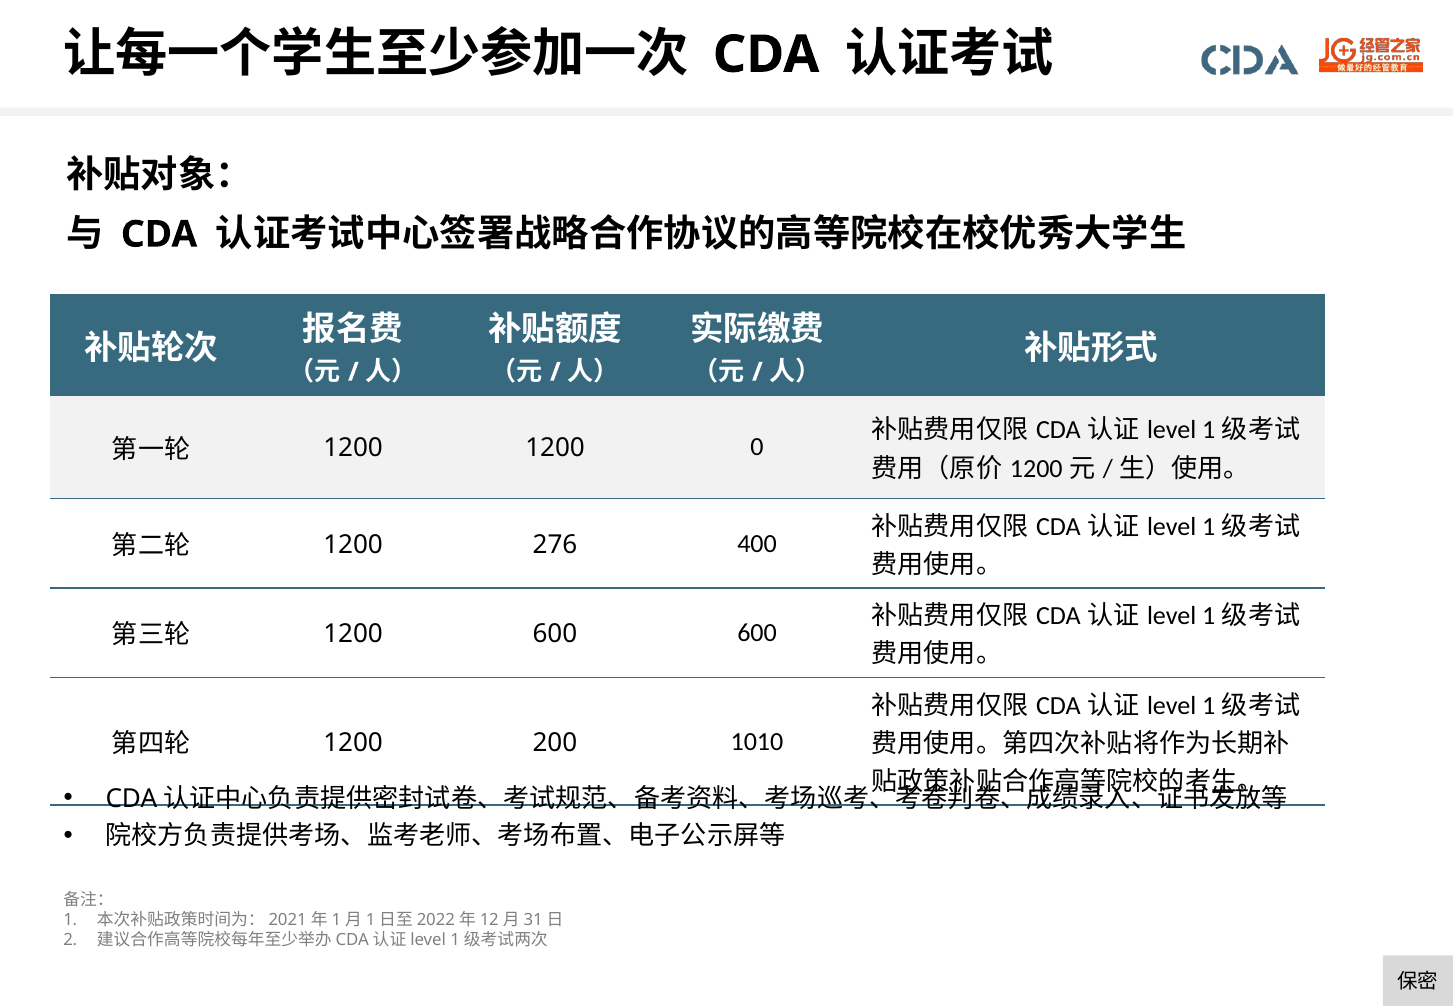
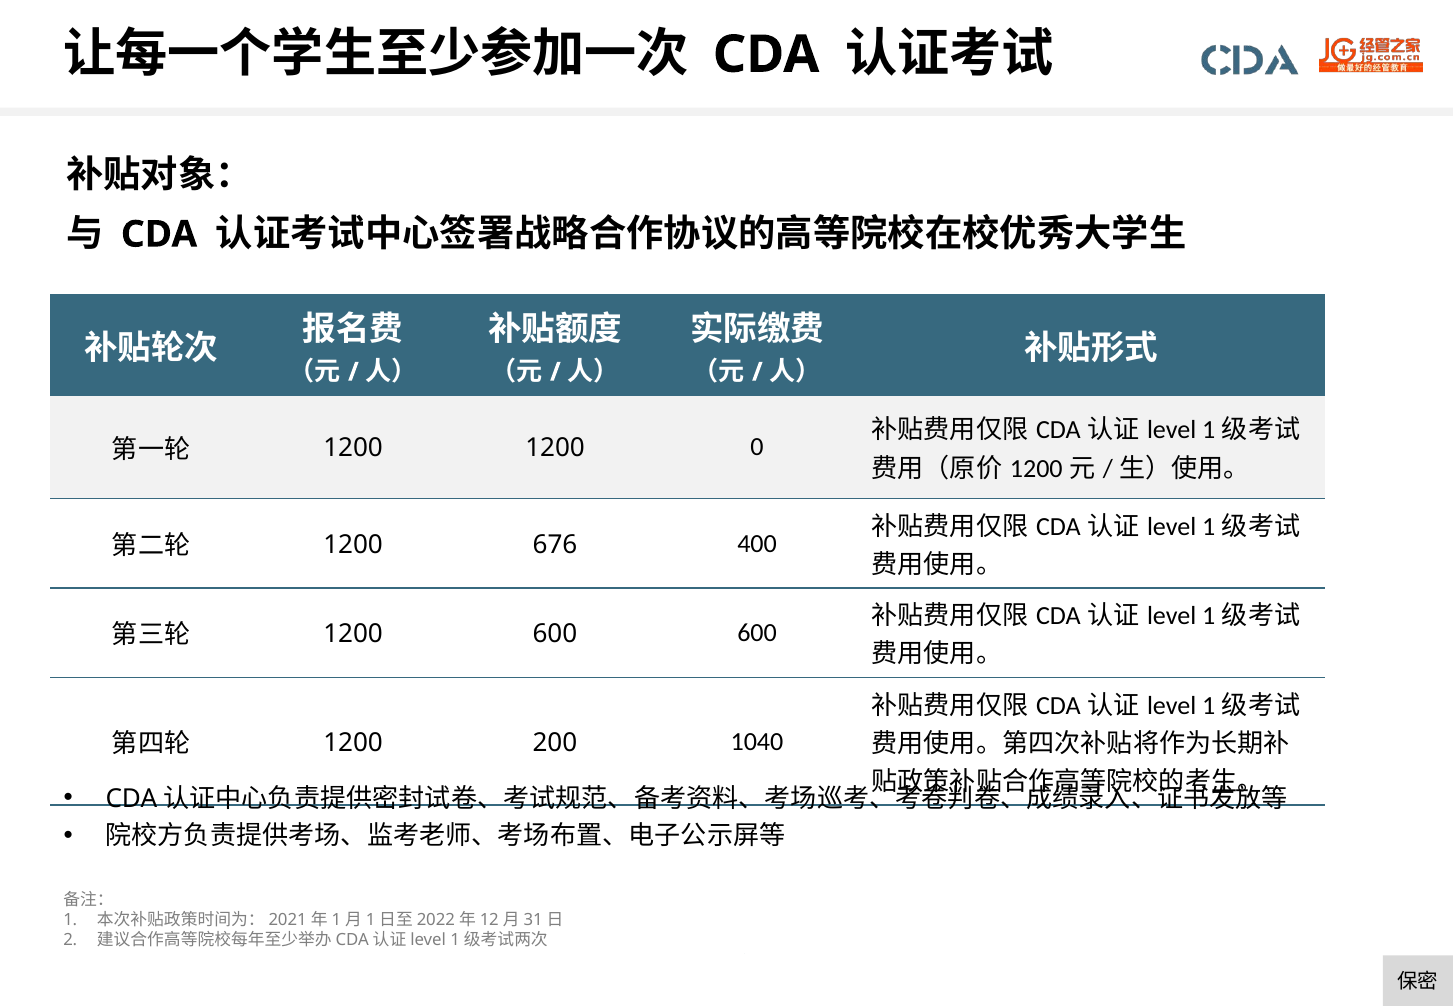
276: 276 -> 676
1010: 1010 -> 1040
